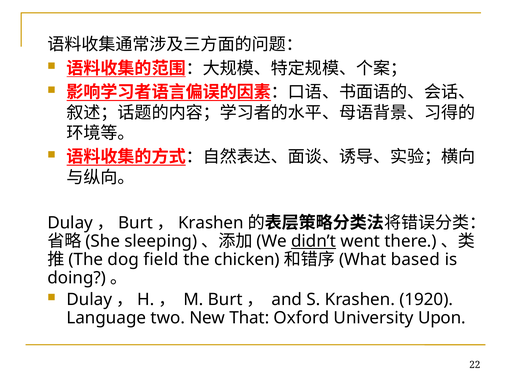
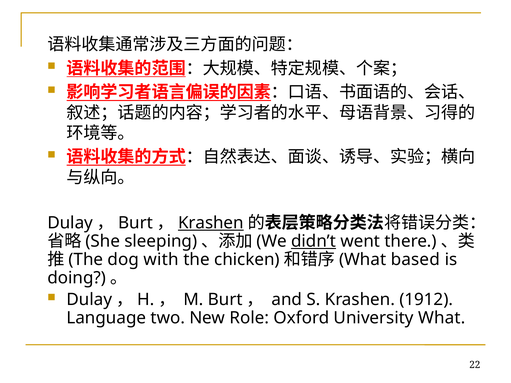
Krashen at (211, 223) underline: none -> present
field: field -> with
1920: 1920 -> 1912
That: That -> Role
University Upon: Upon -> What
